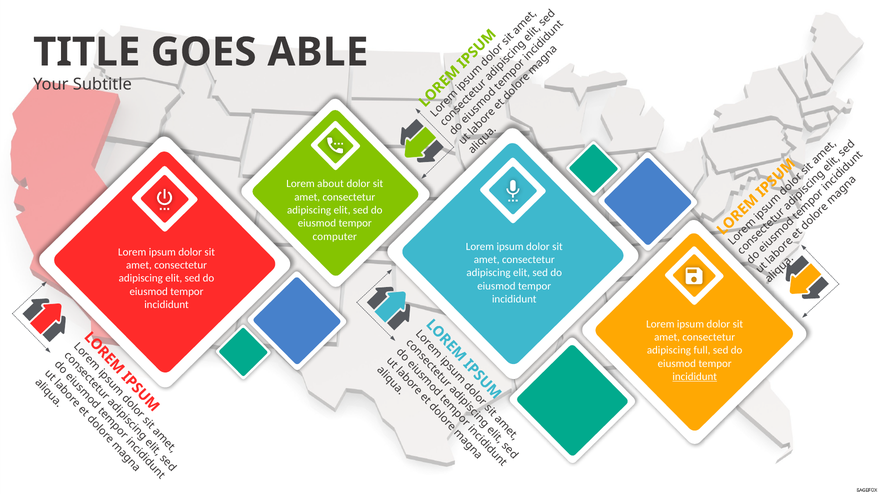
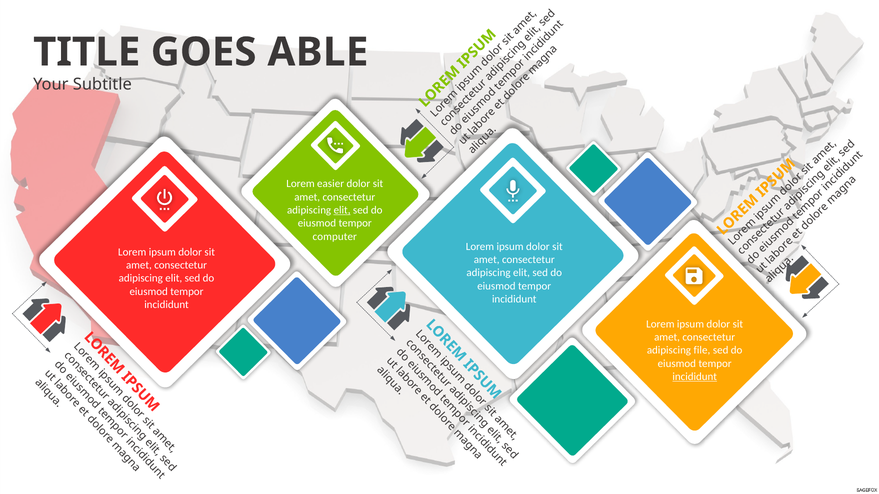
about: about -> easier
elit at (342, 210) underline: none -> present
full: full -> file
